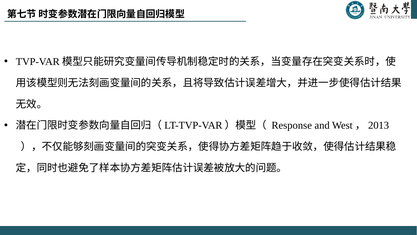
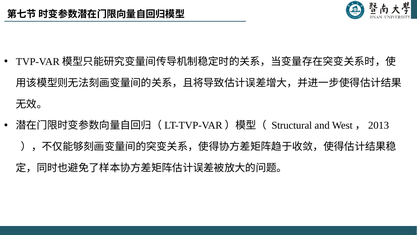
Response: Response -> Structural
